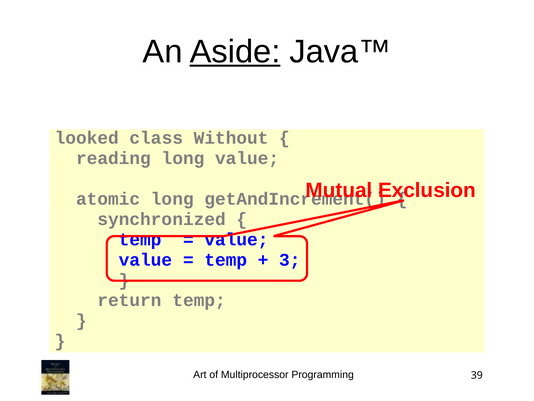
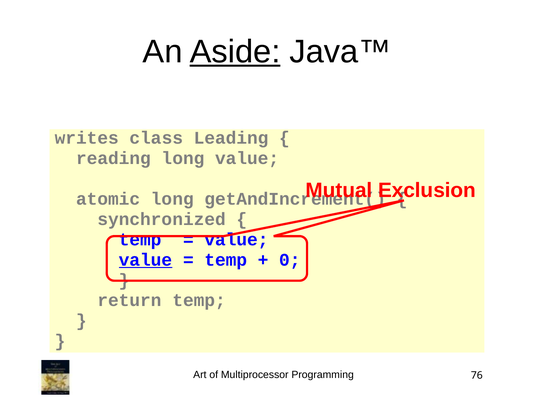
looked: looked -> writes
Without: Without -> Leading
value at (146, 259) underline: none -> present
3: 3 -> 0
39: 39 -> 76
